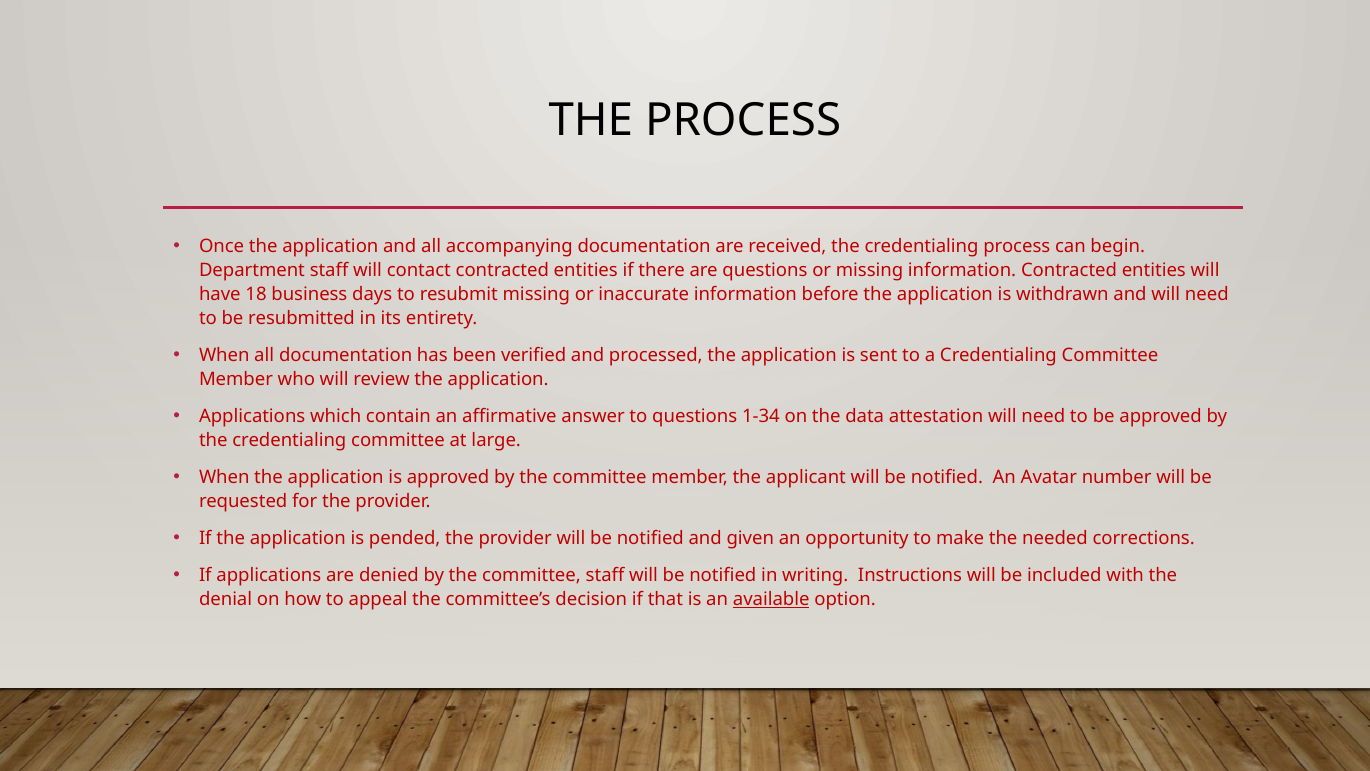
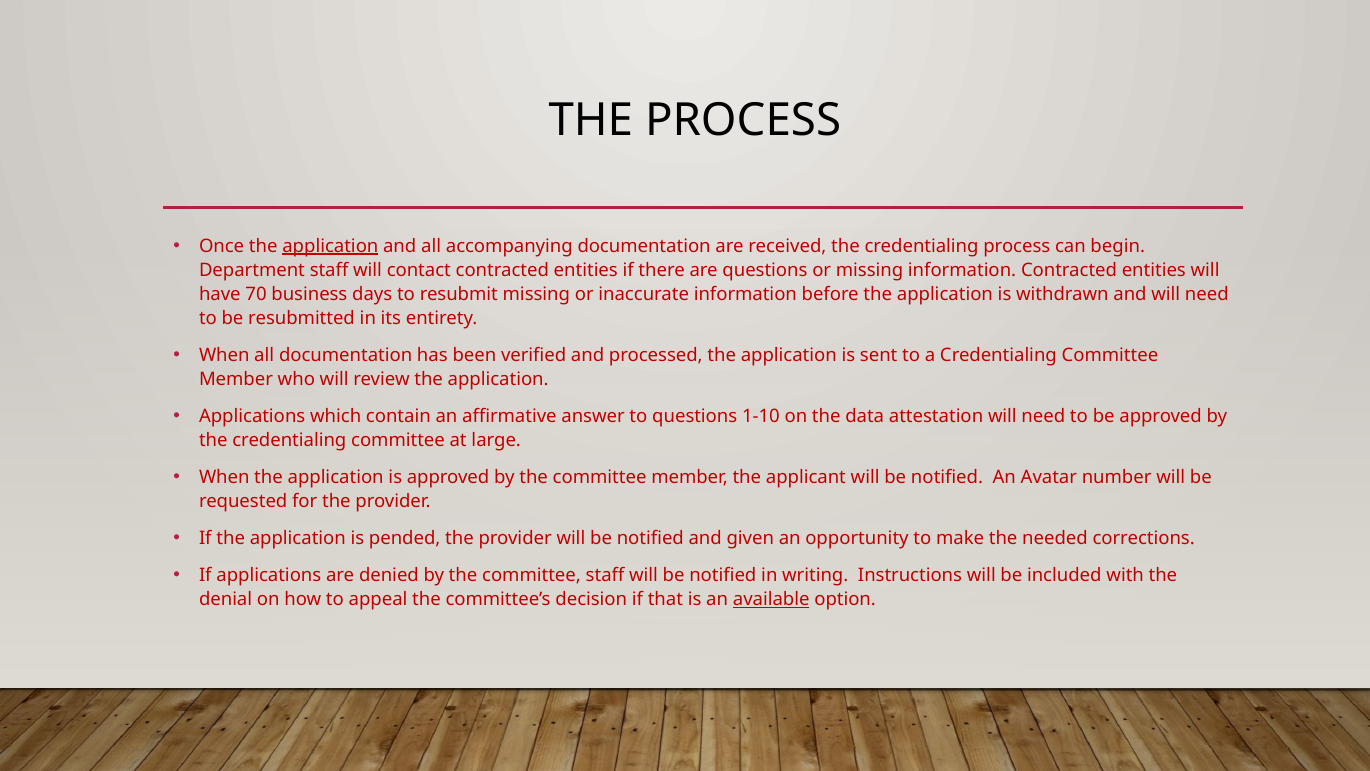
application at (330, 246) underline: none -> present
18: 18 -> 70
1-34: 1-34 -> 1-10
